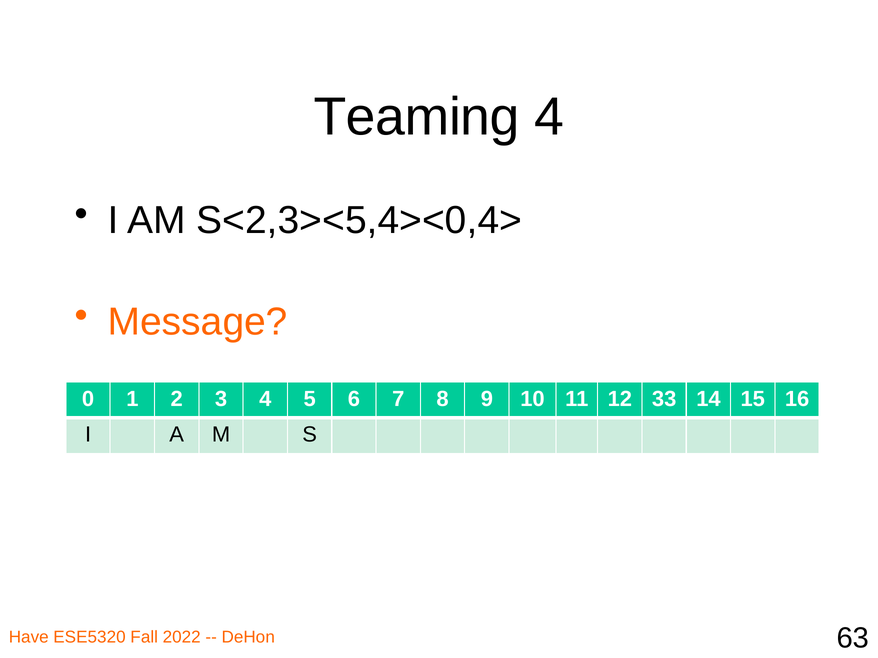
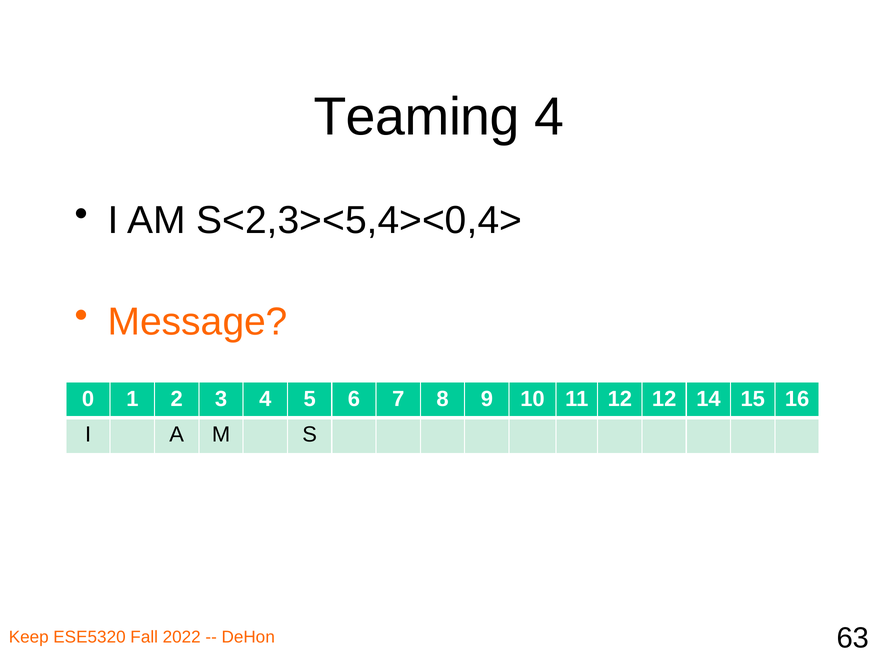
12 33: 33 -> 12
Have: Have -> Keep
